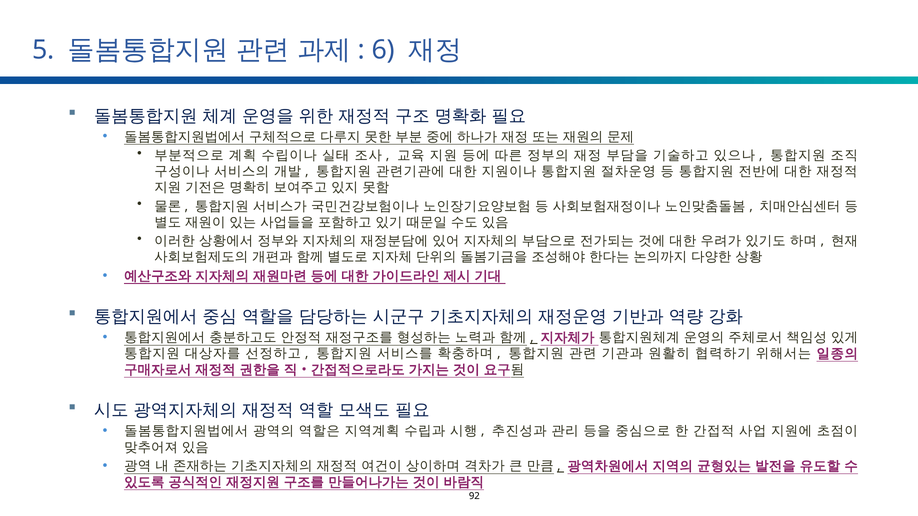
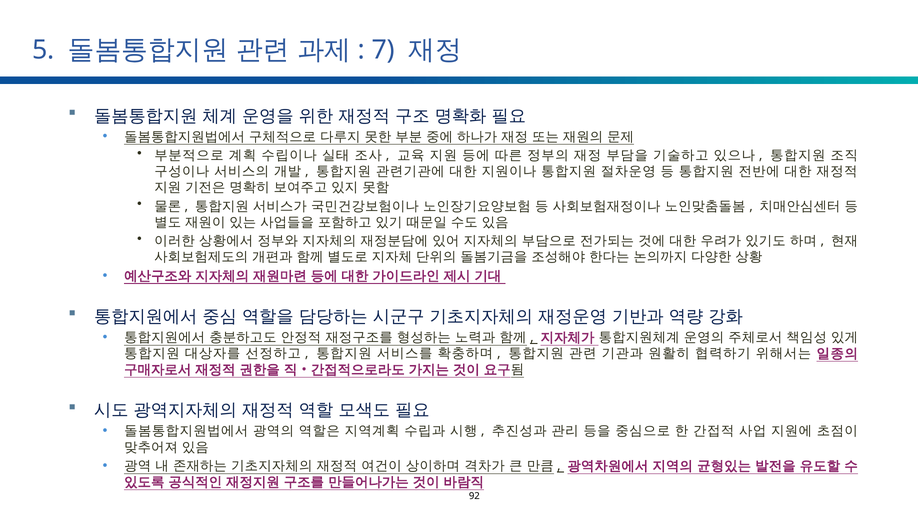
6: 6 -> 7
